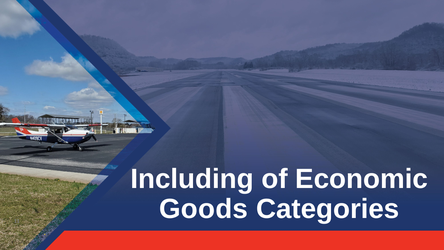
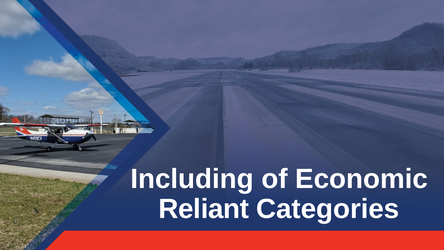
Goods: Goods -> Reliant
